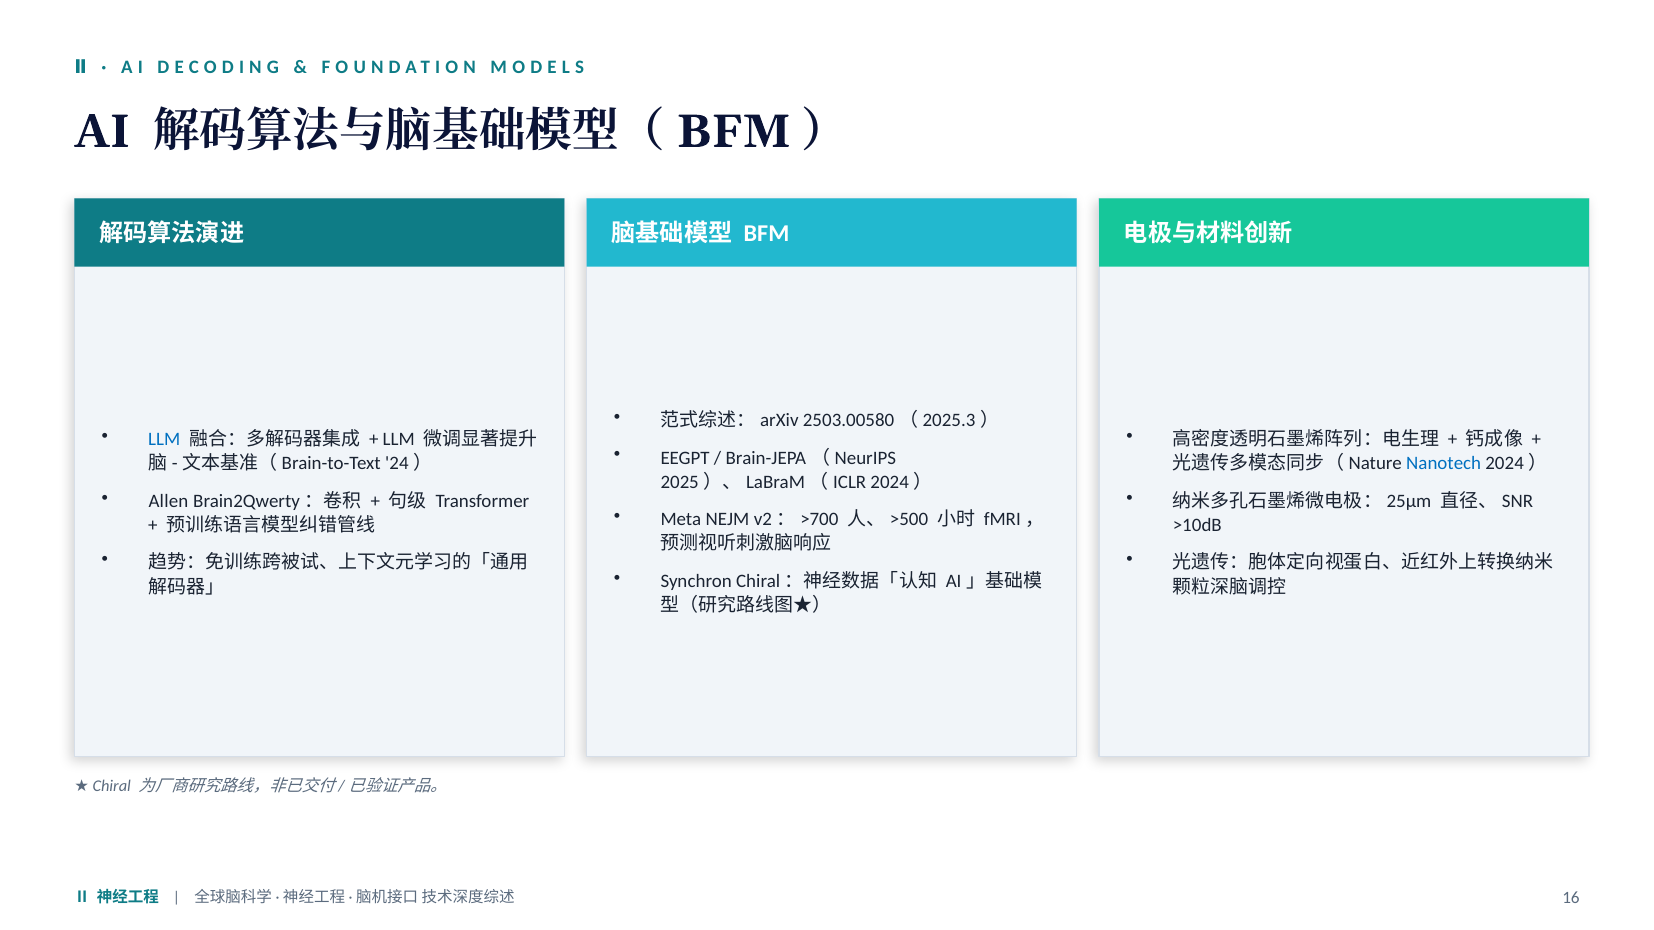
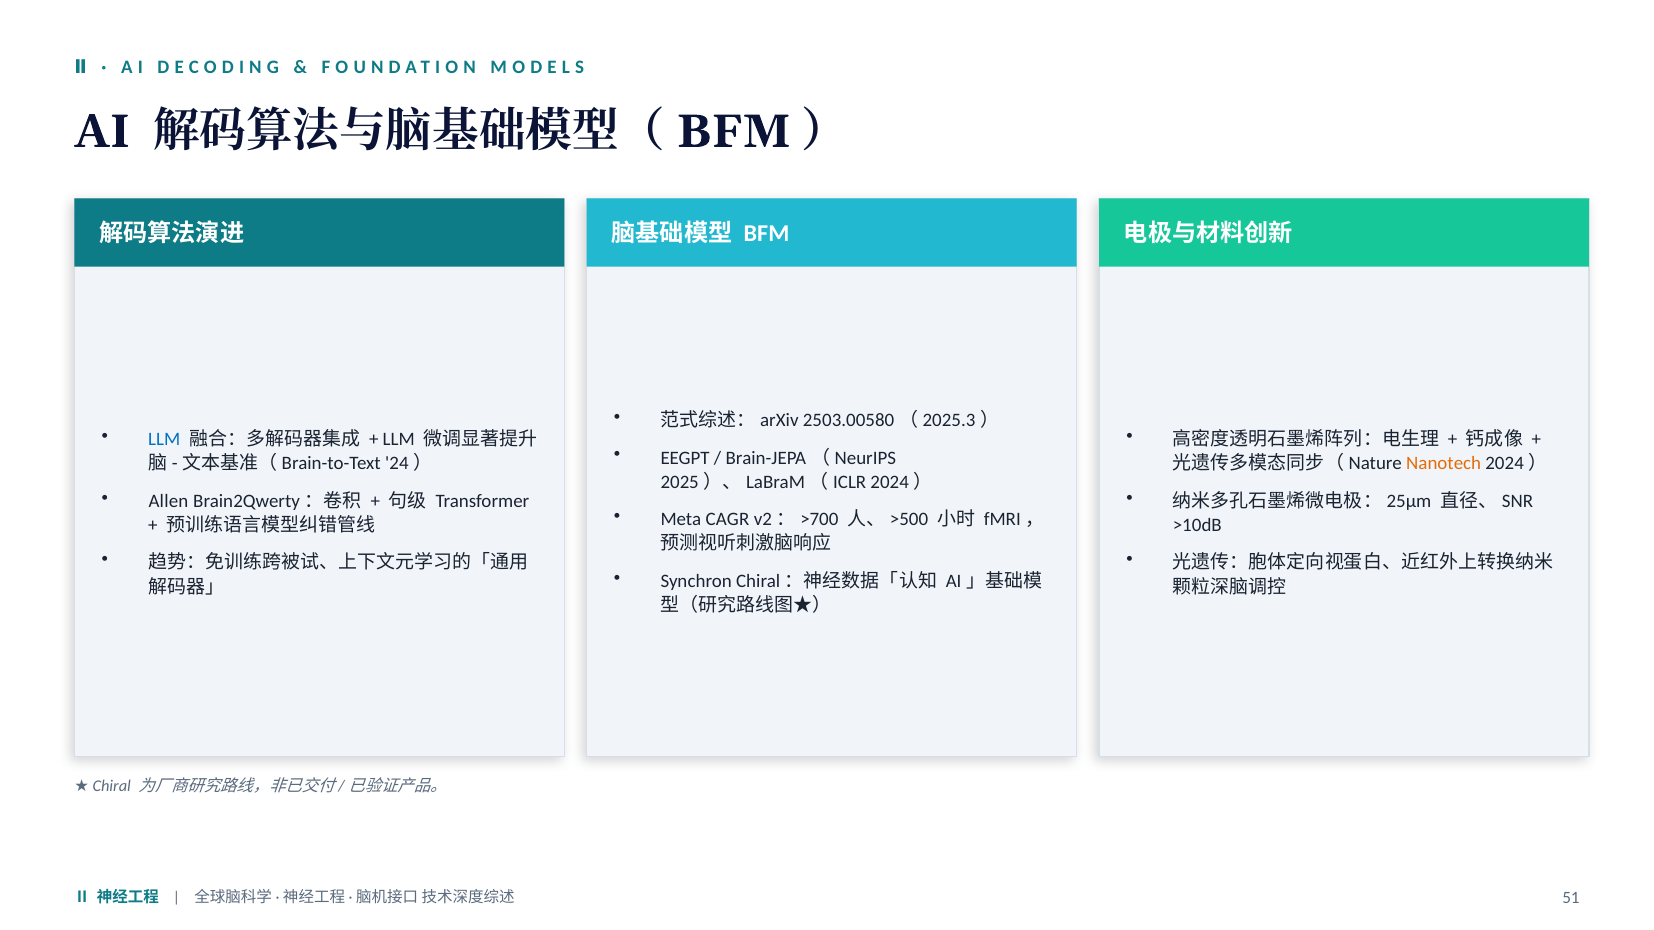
Nanotech colour: blue -> orange
NEJM: NEJM -> CAGR
16: 16 -> 51
